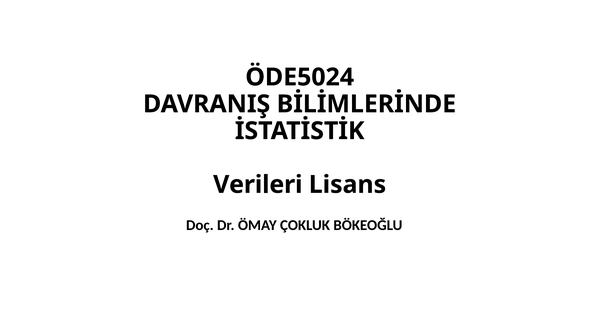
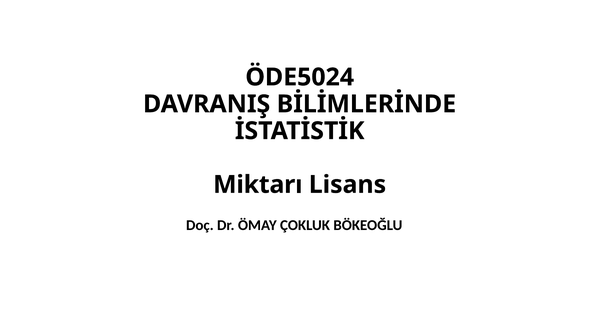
Verileri: Verileri -> Miktarı
